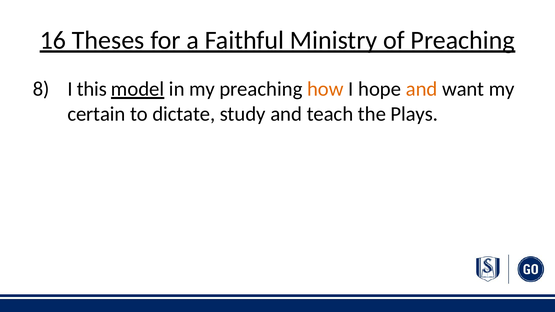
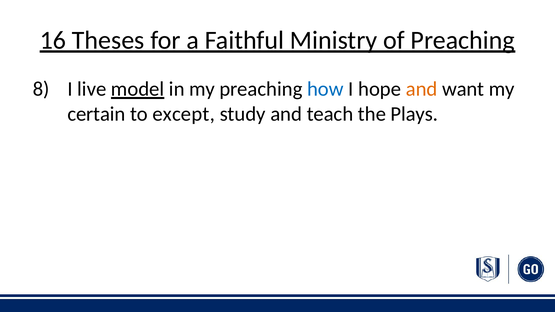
this: this -> live
how colour: orange -> blue
dictate: dictate -> except
